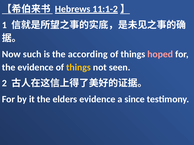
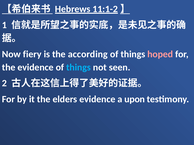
such: such -> fiery
things at (79, 68) colour: yellow -> light blue
since: since -> upon
